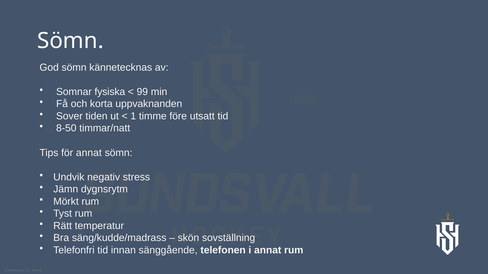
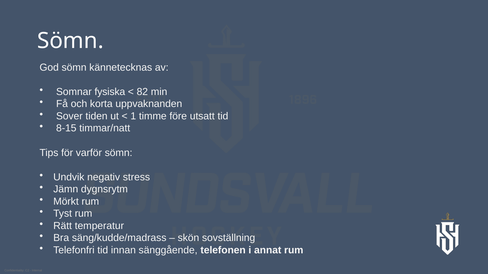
99: 99 -> 82
8-50: 8-50 -> 8-15
för annat: annat -> varför
